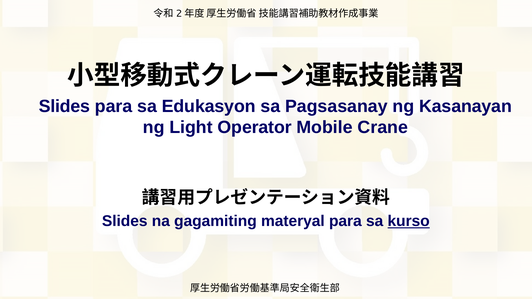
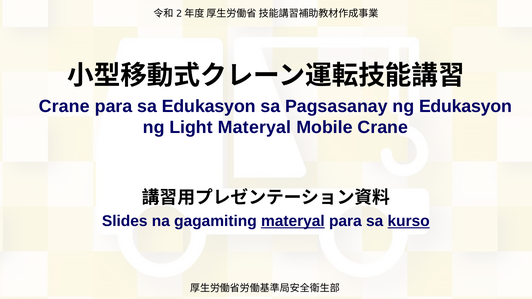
Slides at (64, 106): Slides -> Crane
ng Kasanayan: Kasanayan -> Edukasyon
Light Operator: Operator -> Materyal
materyal at (293, 221) underline: none -> present
